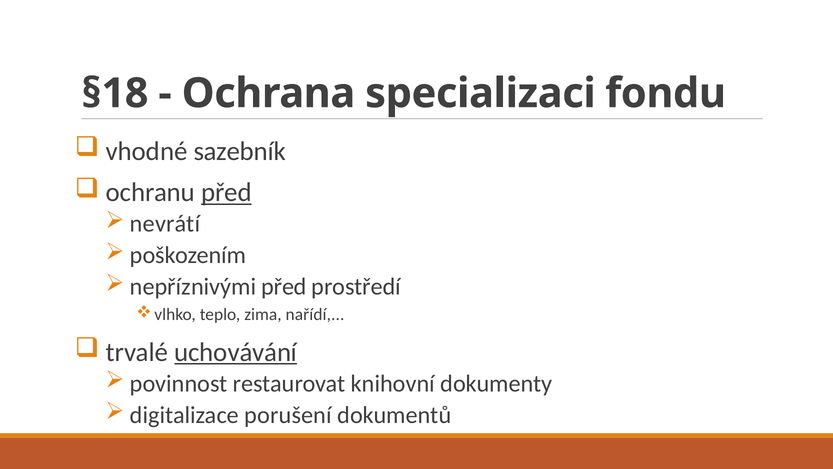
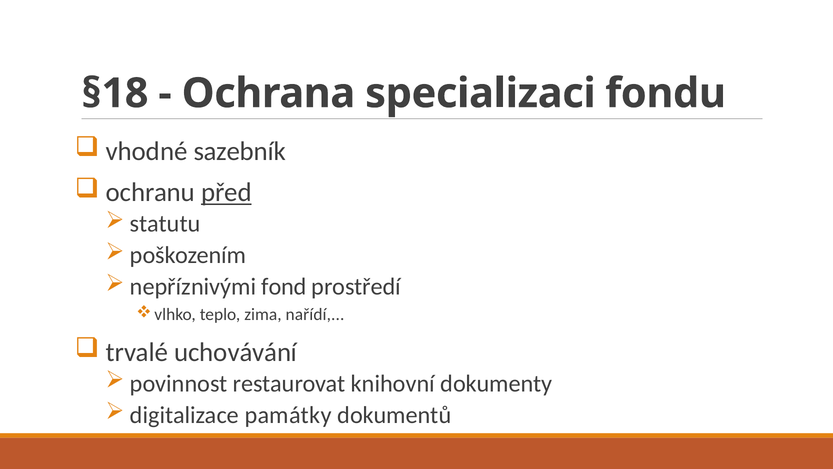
nevrátí: nevrátí -> statutu
nepříznivými před: před -> fond
uchovávání underline: present -> none
porušení: porušení -> památky
